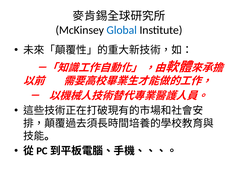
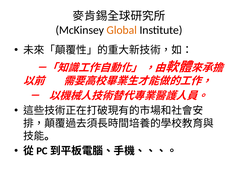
Global colour: blue -> orange
